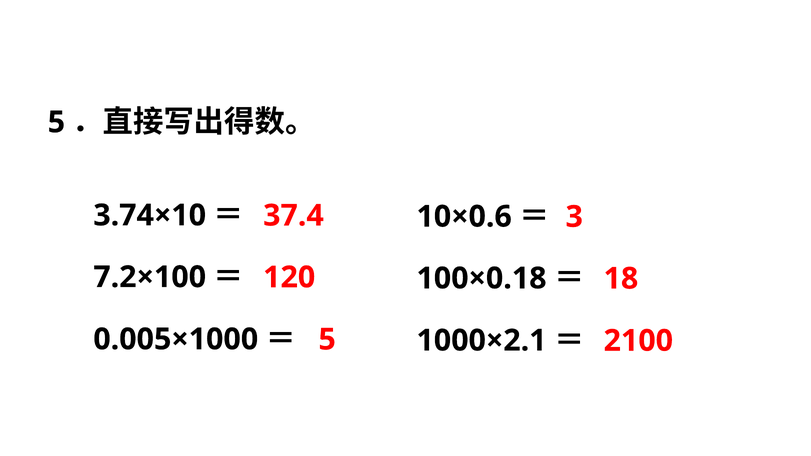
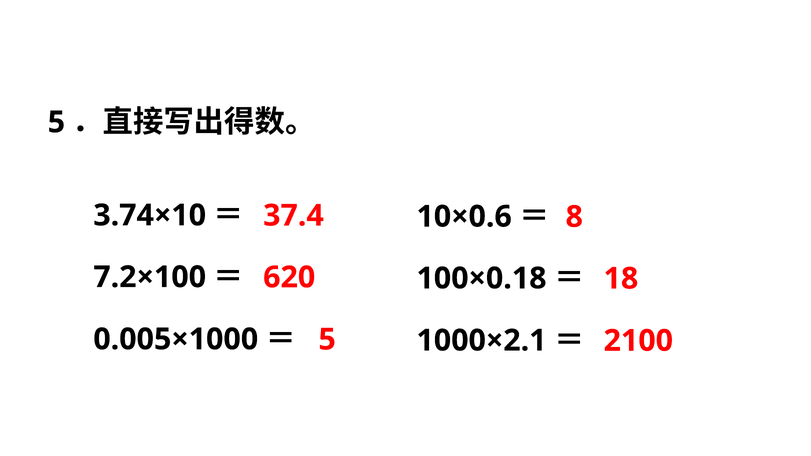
3: 3 -> 8
120: 120 -> 620
